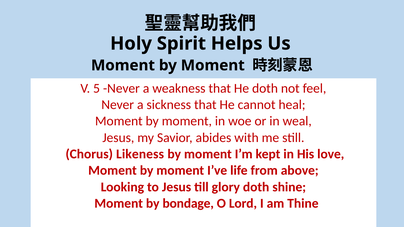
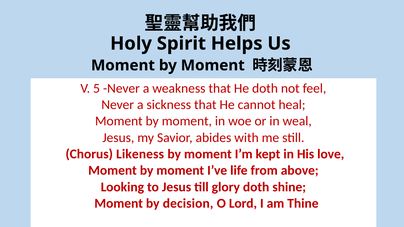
bondage: bondage -> decision
